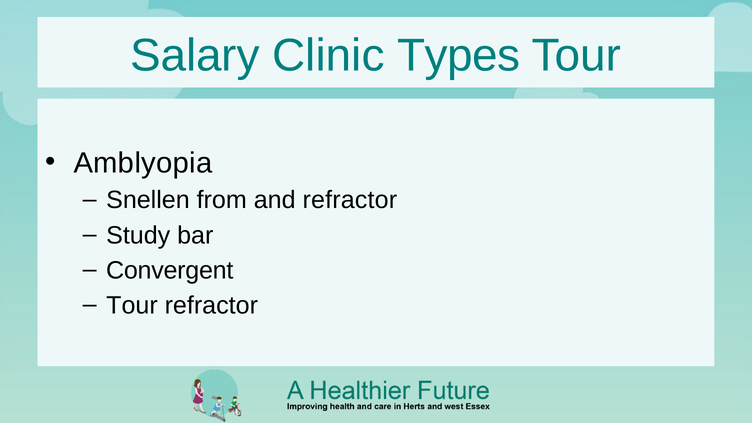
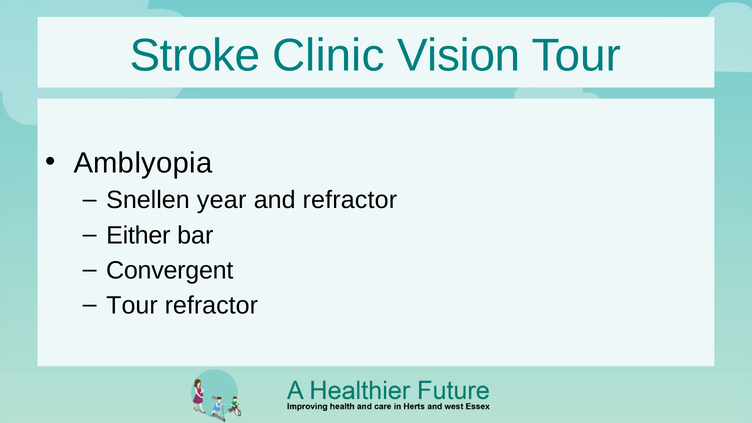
Salary: Salary -> Stroke
Types: Types -> Vision
from: from -> year
Study: Study -> Either
